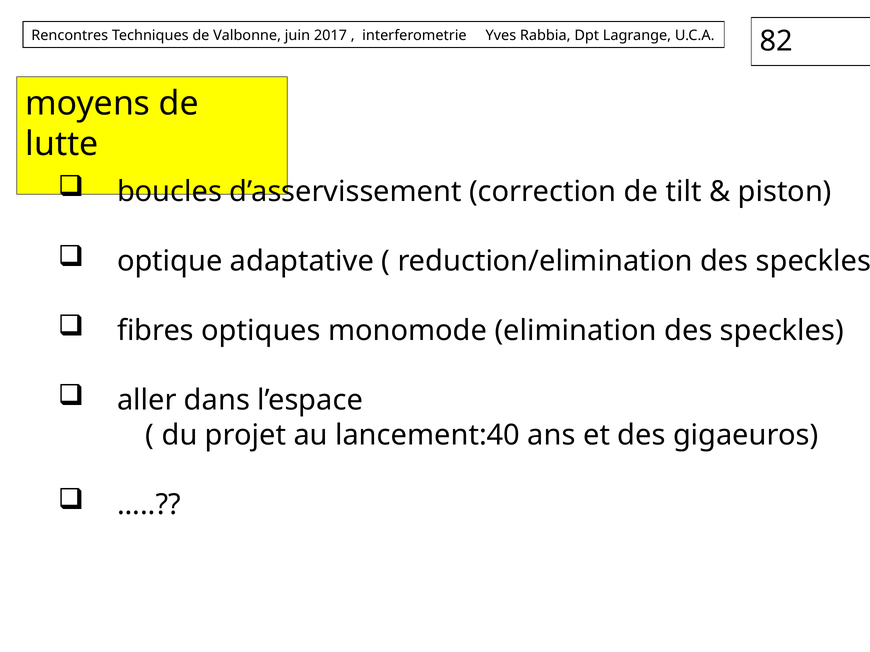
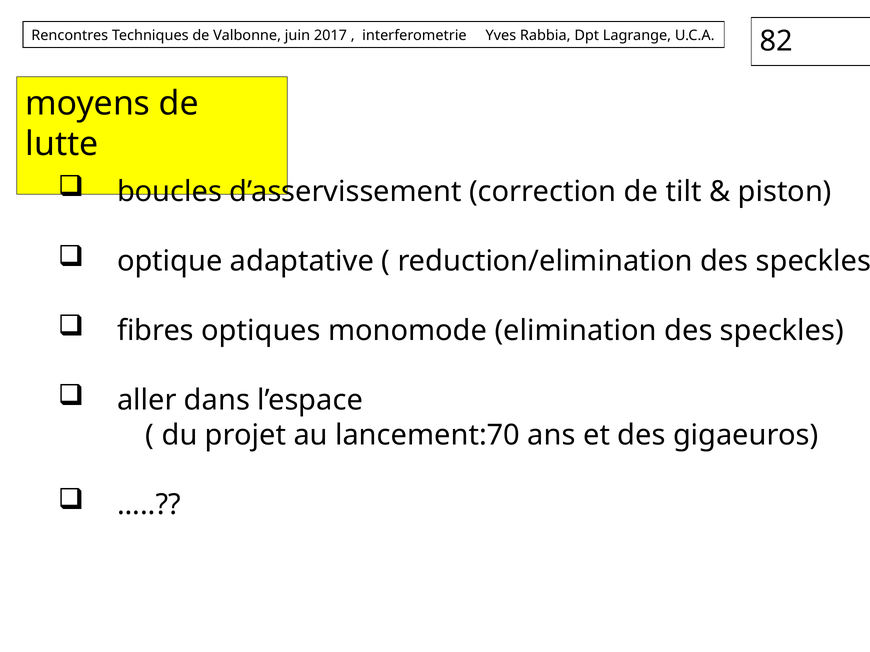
lancement:40: lancement:40 -> lancement:70
